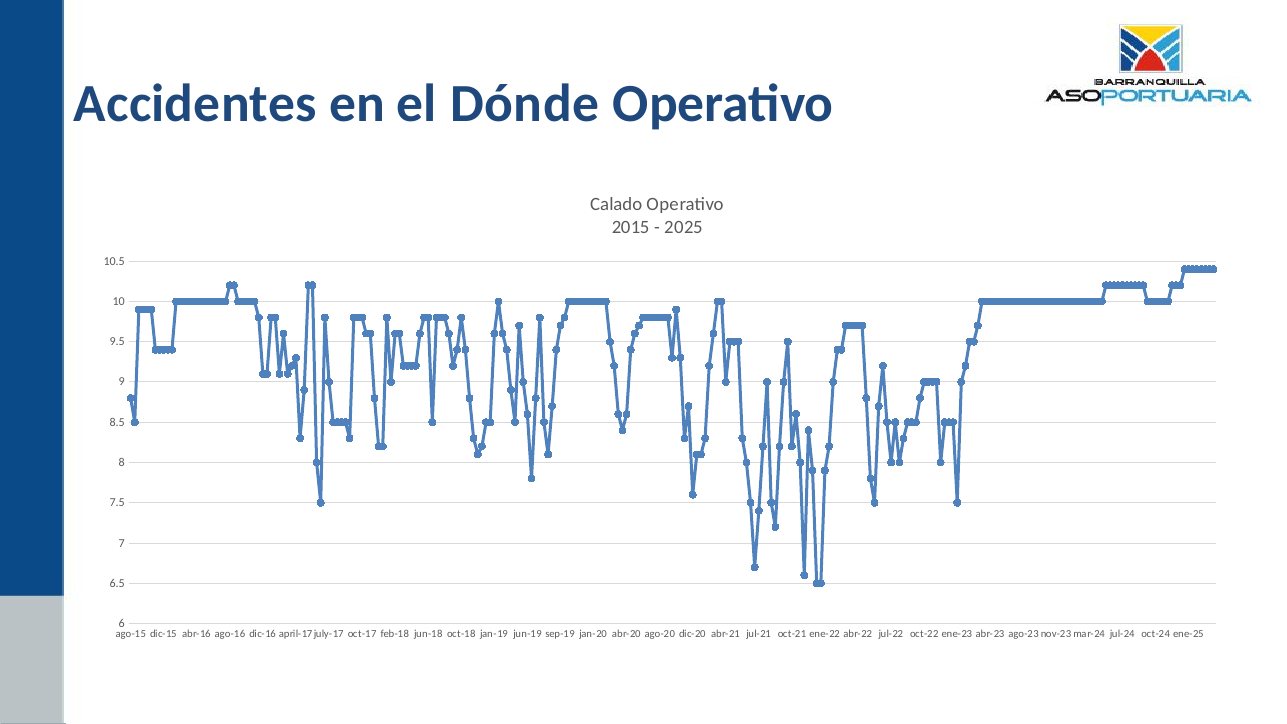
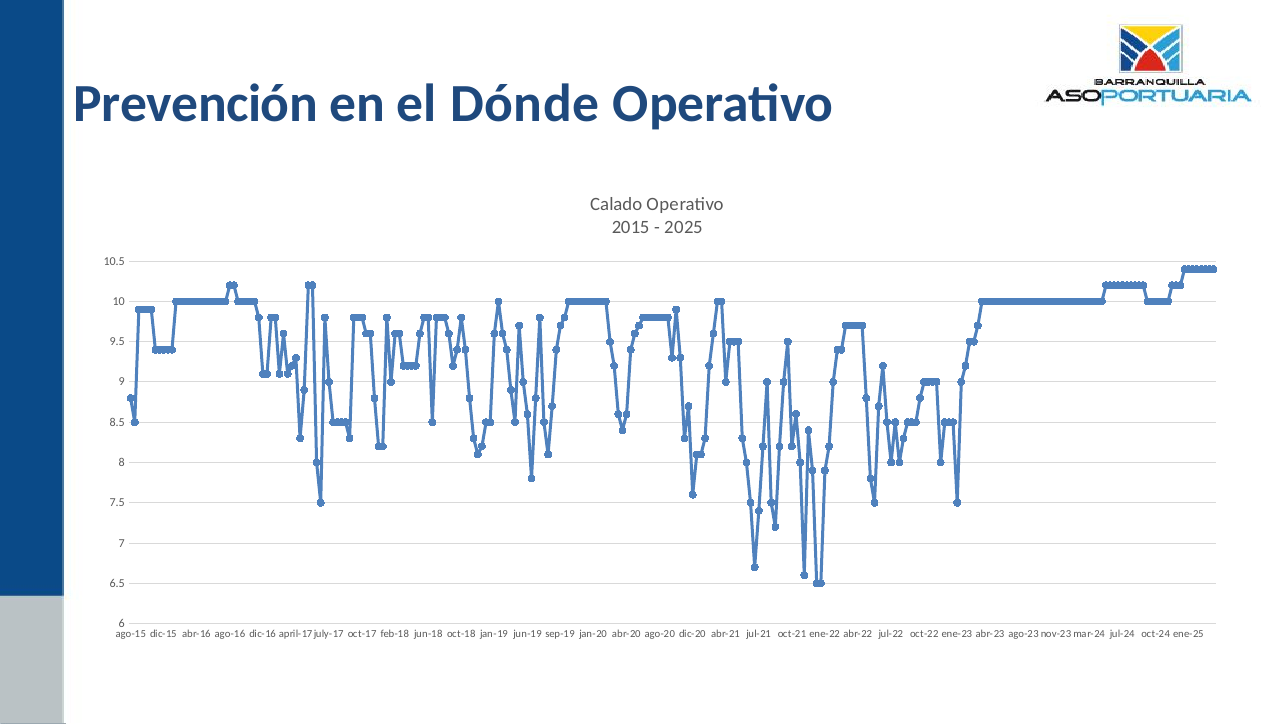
Accidentes: Accidentes -> Prevención
